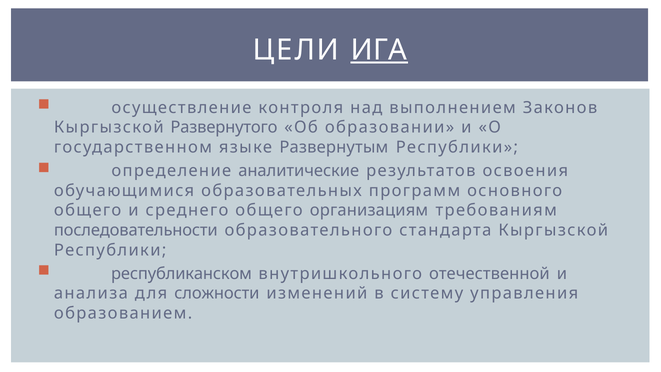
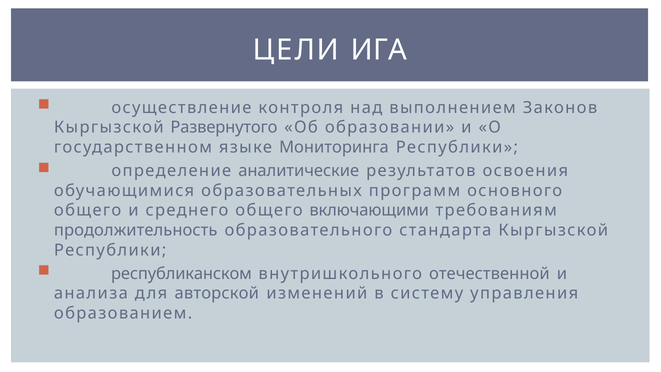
ИГА underline: present -> none
Развернутым: Развернутым -> Мониторинга
организациям: организациям -> включающими
последовательности: последовательности -> продолжительность
сложности: сложности -> авторской
